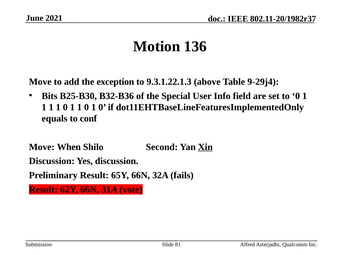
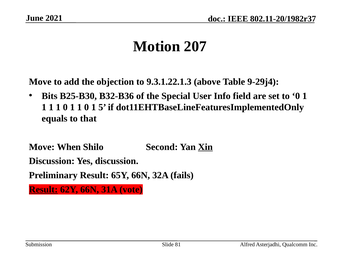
136: 136 -> 207
exception: exception -> objection
0 1 0: 0 -> 5
conf: conf -> that
Result at (43, 189) underline: none -> present
